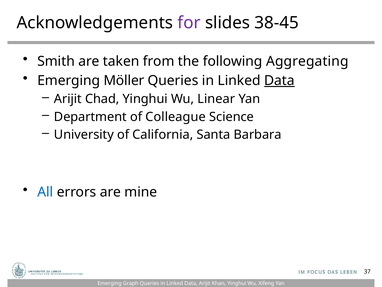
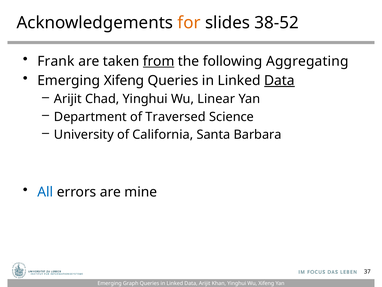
for colour: purple -> orange
38-45: 38-45 -> 38-52
Smith: Smith -> Frank
from underline: none -> present
Emerging Möller: Möller -> Xifeng
Colleague: Colleague -> Traversed
